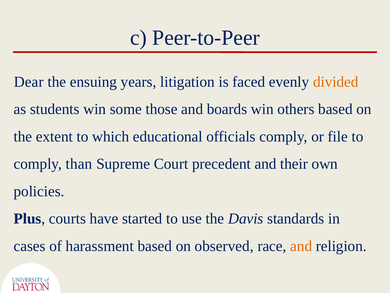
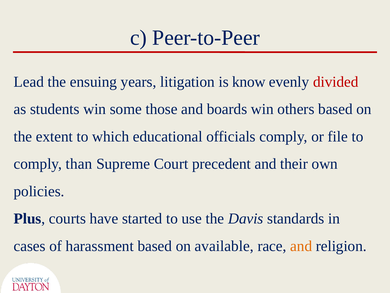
Dear: Dear -> Lead
faced: faced -> know
divided colour: orange -> red
observed: observed -> available
